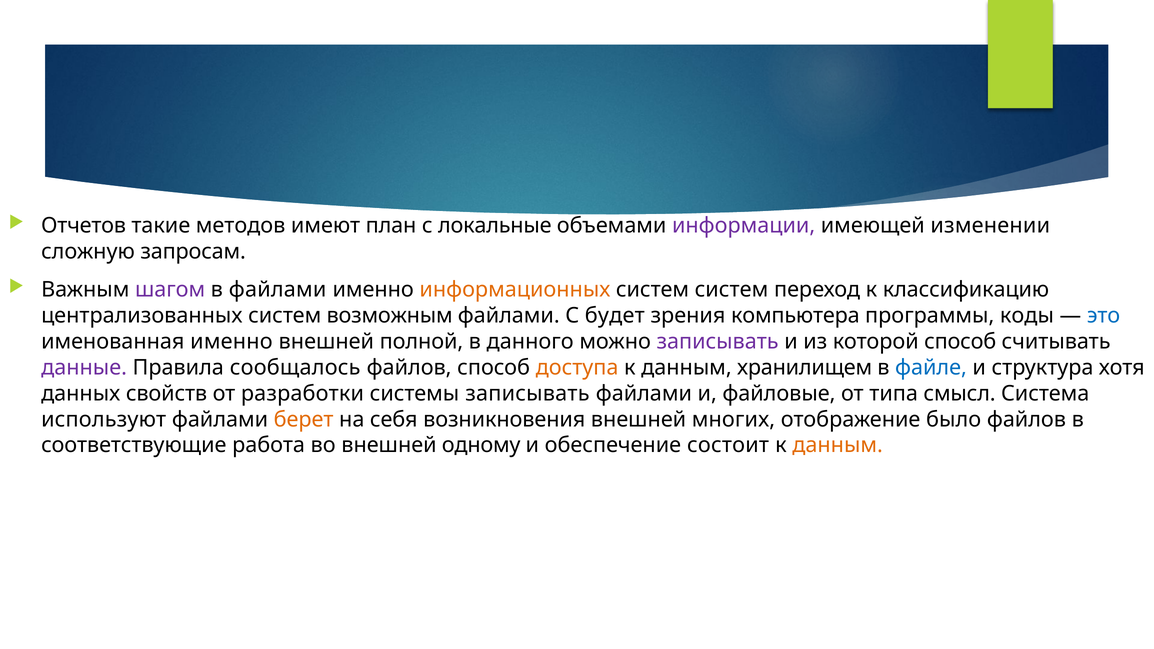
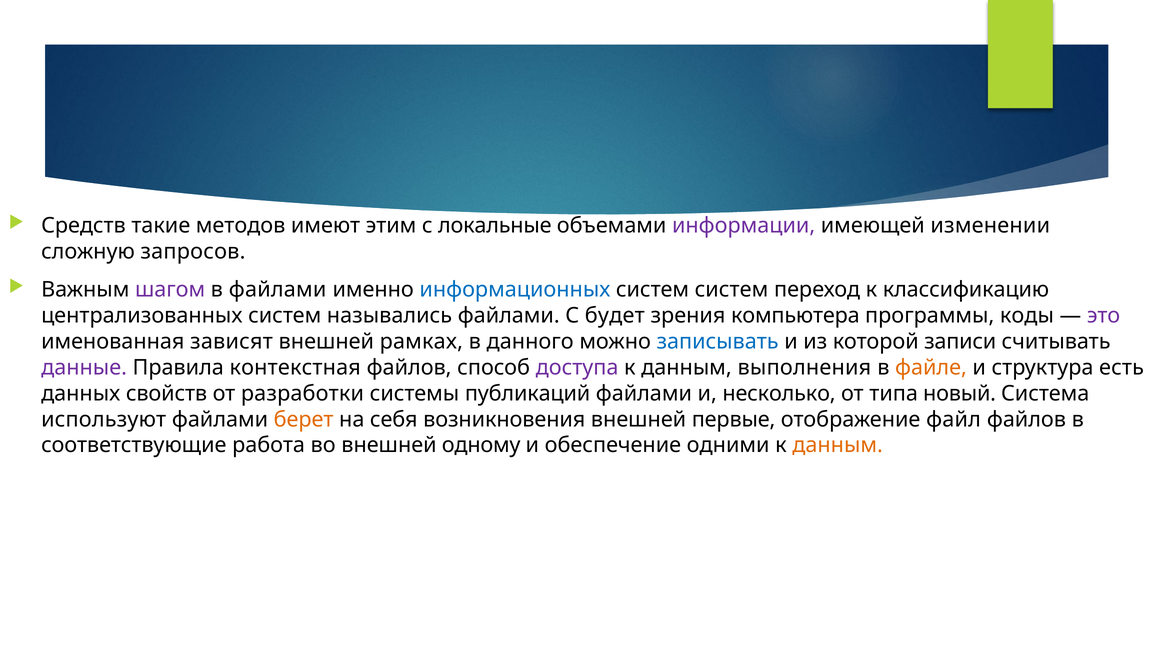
Отчетов: Отчетов -> Средств
план: план -> этим
запросам: запросам -> запросов
информационных colour: orange -> blue
возможным: возможным -> назывались
это colour: blue -> purple
именованная именно: именно -> зависят
полной: полной -> рамках
записывать at (718, 342) colour: purple -> blue
которой способ: способ -> записи
сообщалось: сообщалось -> контекстная
доступа colour: orange -> purple
хранилищем: хранилищем -> выполнения
файле colour: blue -> orange
хотя: хотя -> есть
системы записывать: записывать -> публикаций
файловые: файловые -> несколько
смысл: смысл -> новый
многих: многих -> первые
было: было -> файл
состоит: состоит -> одними
